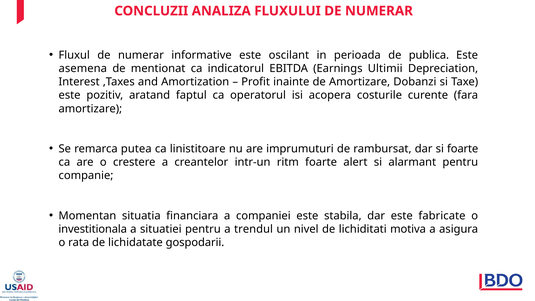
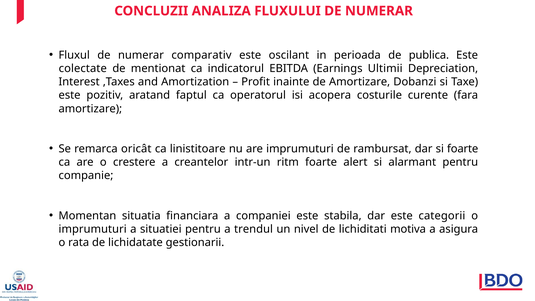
informative: informative -> comparativ
asemena: asemena -> colectate
putea: putea -> oricât
fabricate: fabricate -> categorii
investitionala at (93, 229): investitionala -> imprumuturi
gospodarii: gospodarii -> gestionarii
